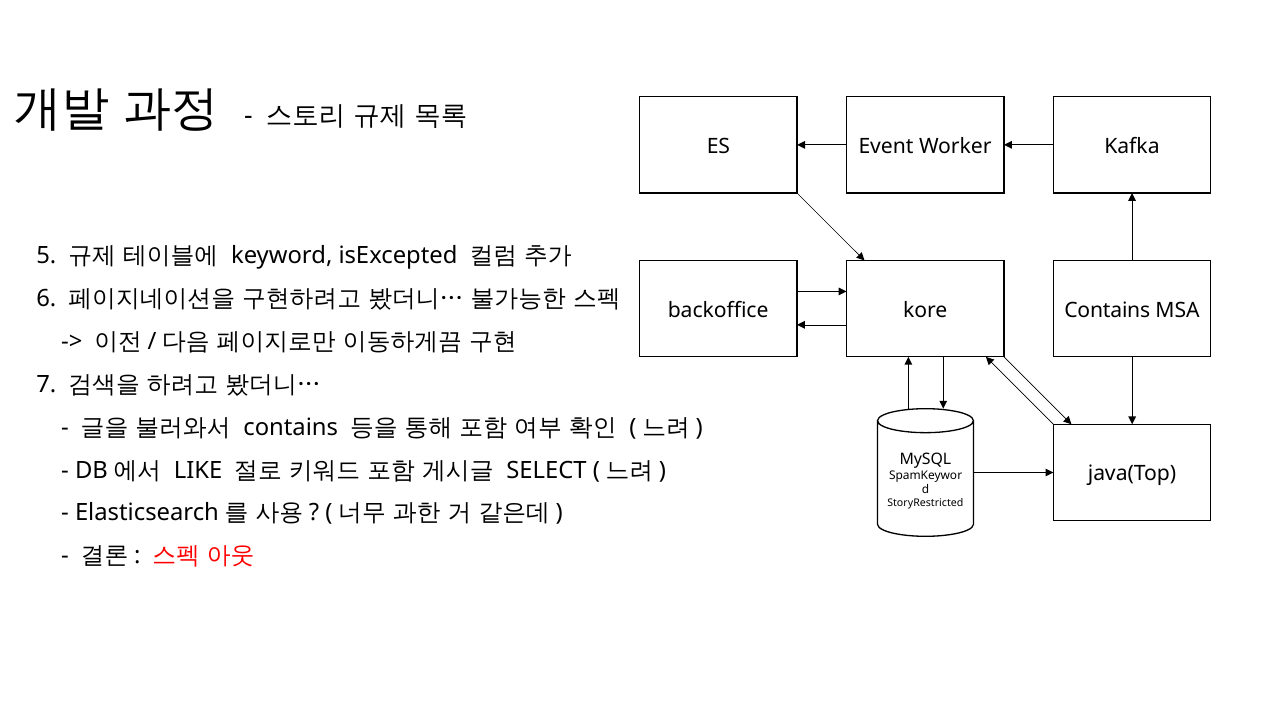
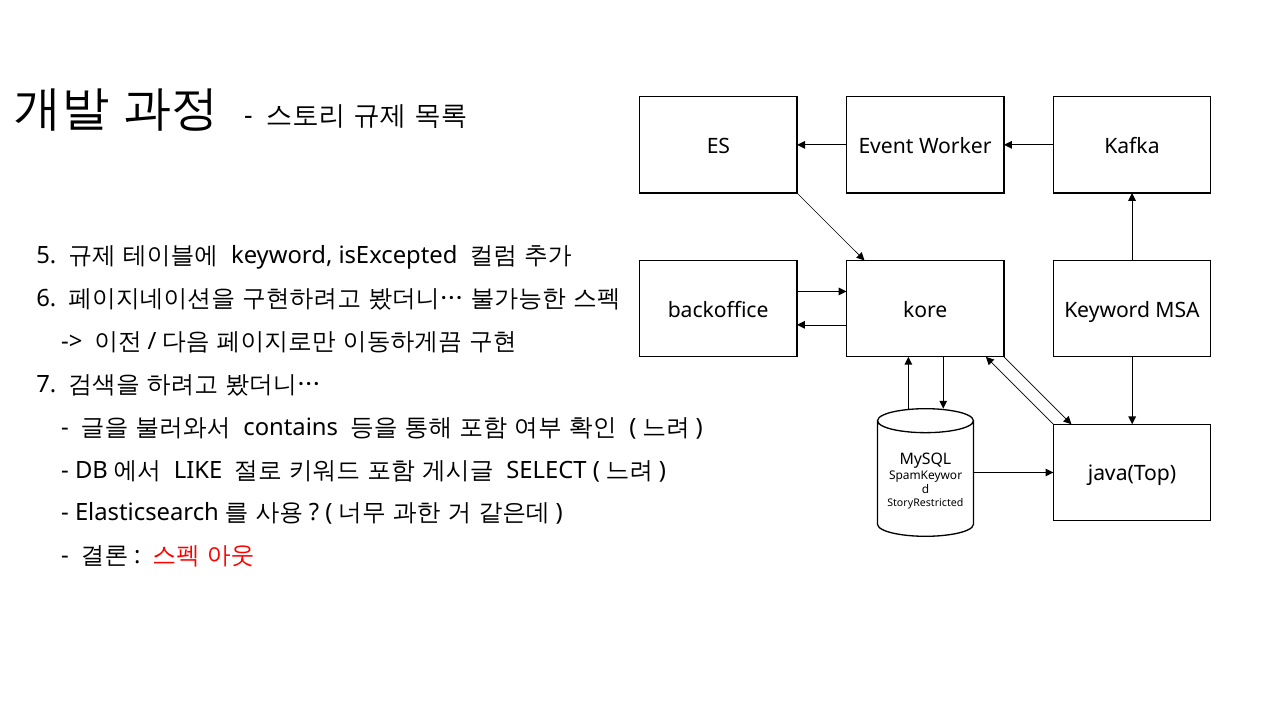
Contains at (1107, 310): Contains -> Keyword
